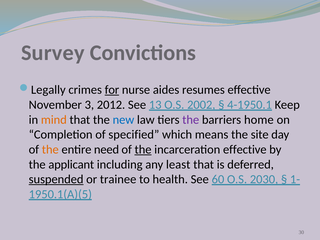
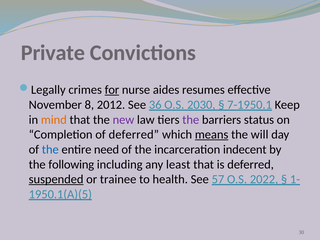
Survey: Survey -> Private
3: 3 -> 8
13: 13 -> 36
2002: 2002 -> 2030
4-1950.1: 4-1950.1 -> 7-1950.1
new colour: blue -> purple
home: home -> status
of specified: specified -> deferred
means underline: none -> present
site: site -> will
the at (50, 150) colour: orange -> blue
the at (143, 150) underline: present -> none
incarceration effective: effective -> indecent
applicant: applicant -> following
60: 60 -> 57
2030: 2030 -> 2022
